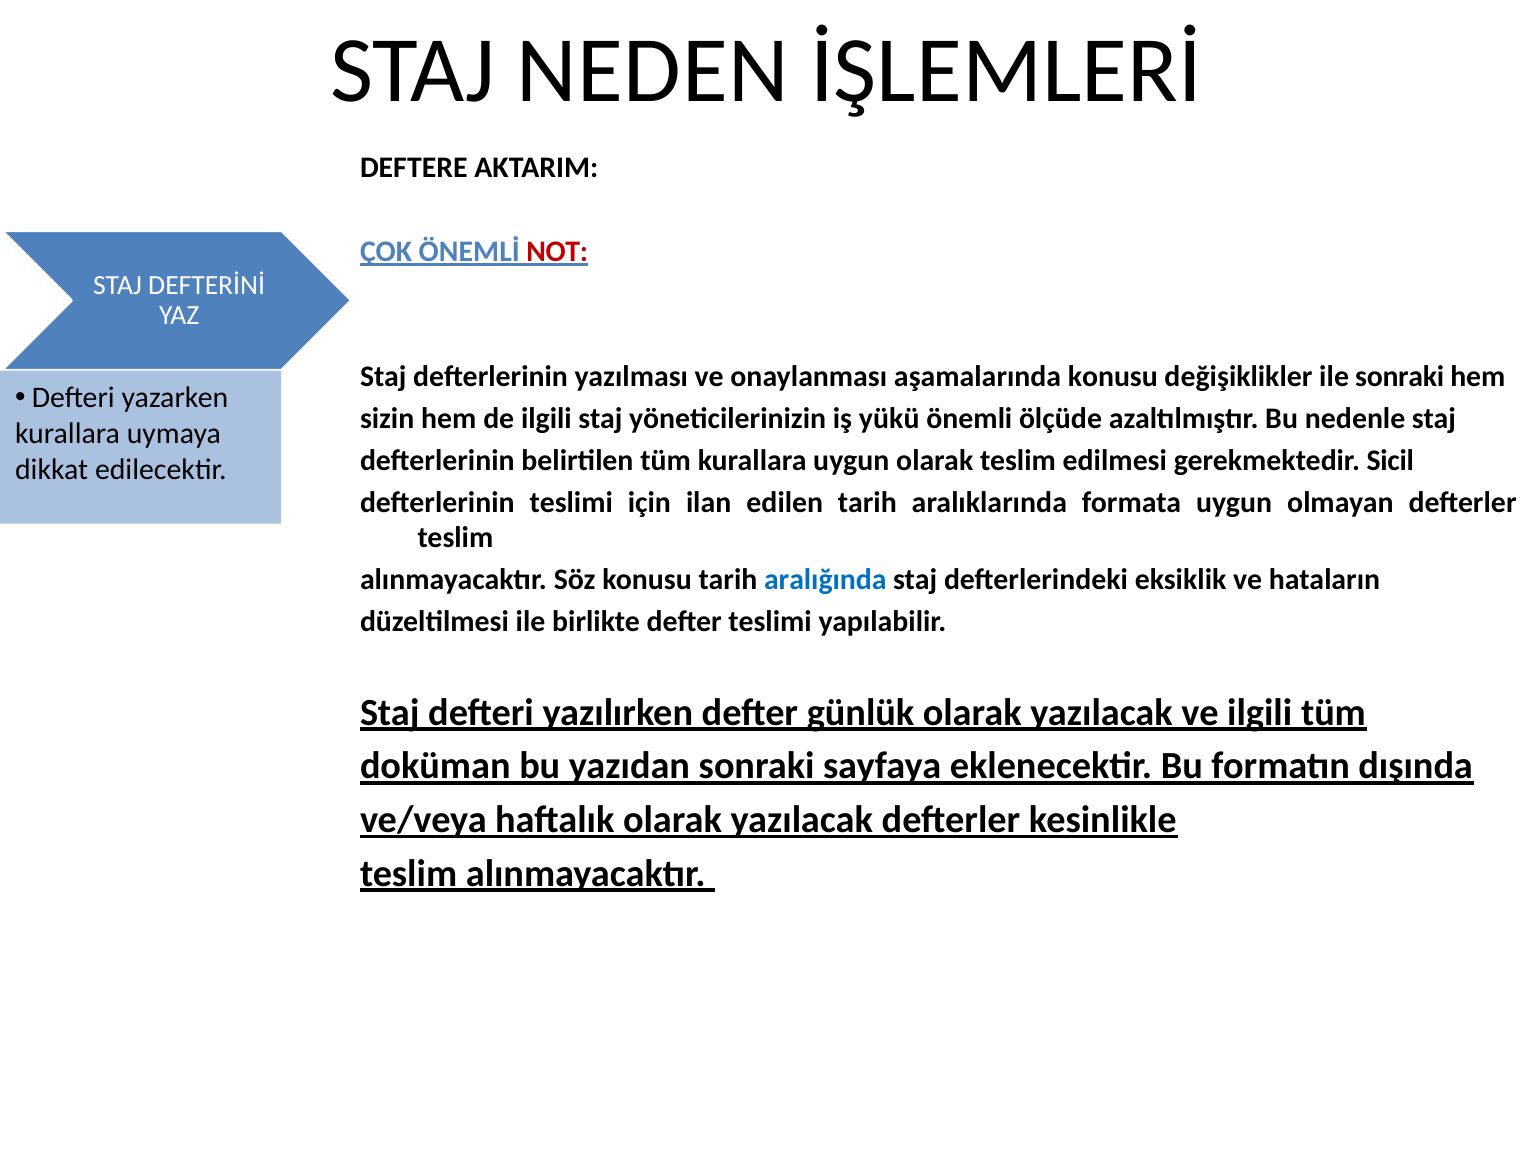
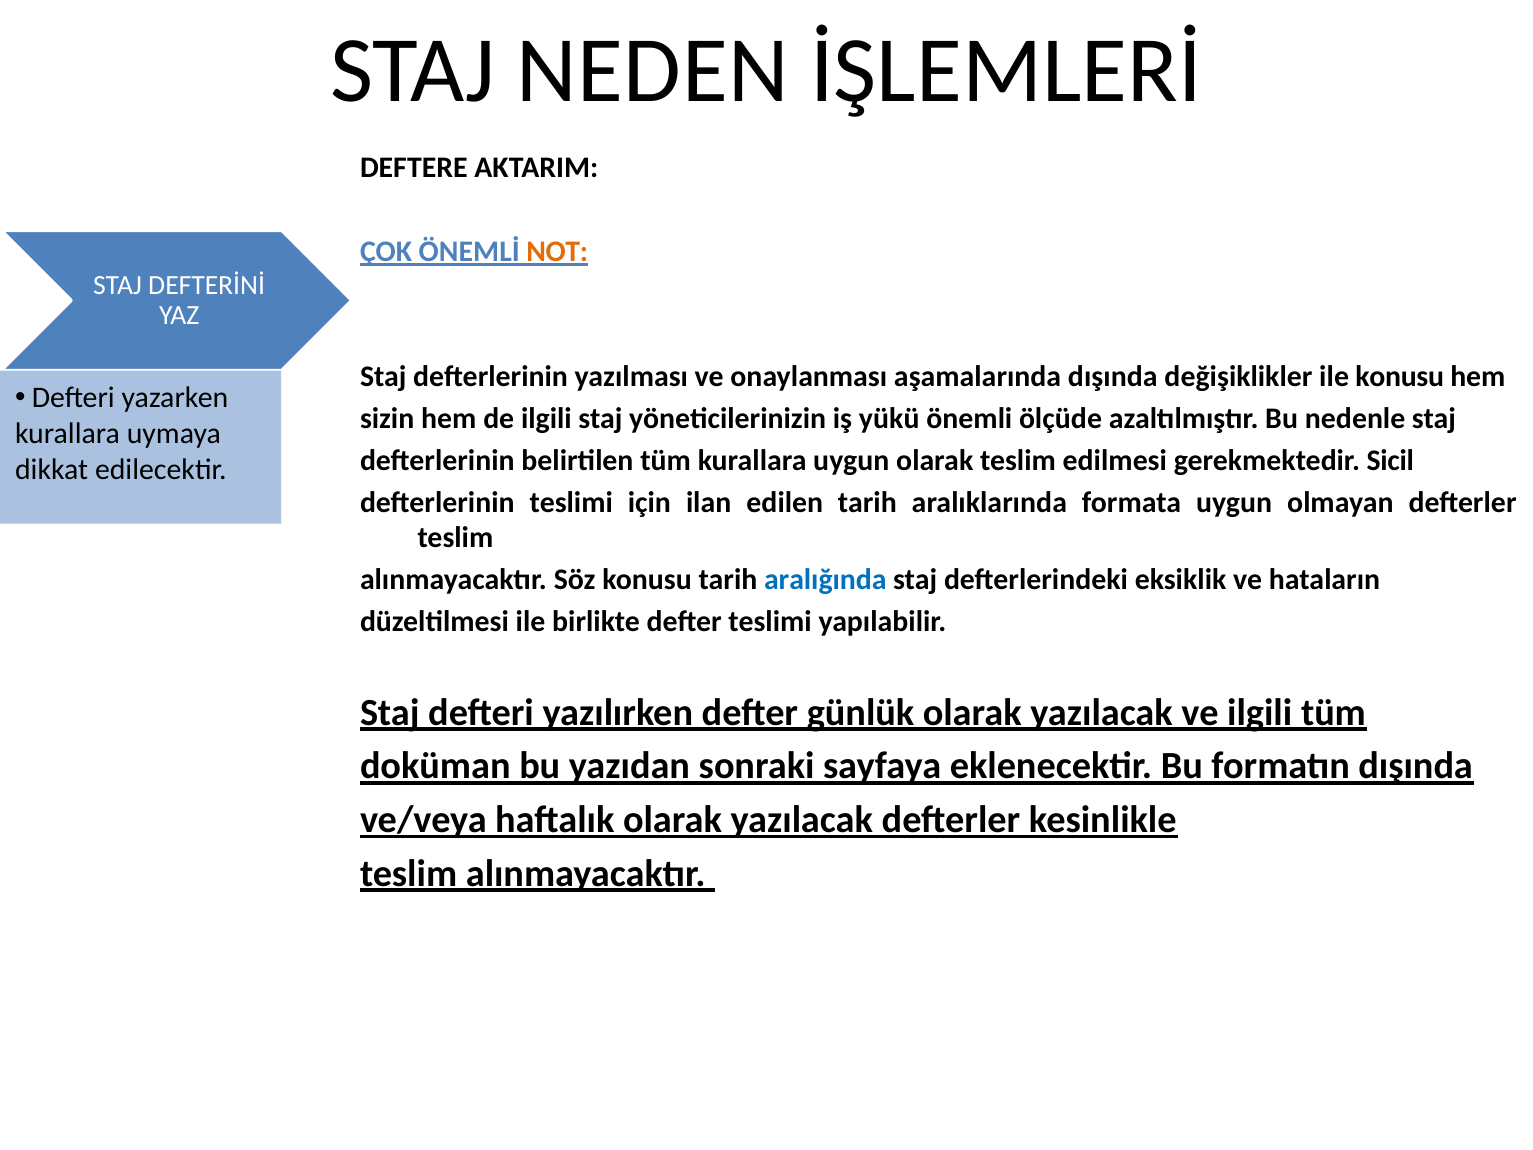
NOT colour: red -> orange
aşamalarında konusu: konusu -> dışında
ile sonraki: sonraki -> konusu
